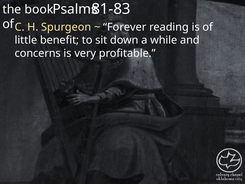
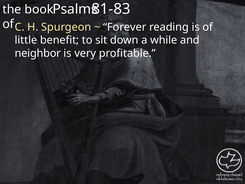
concerns: concerns -> neighbor
